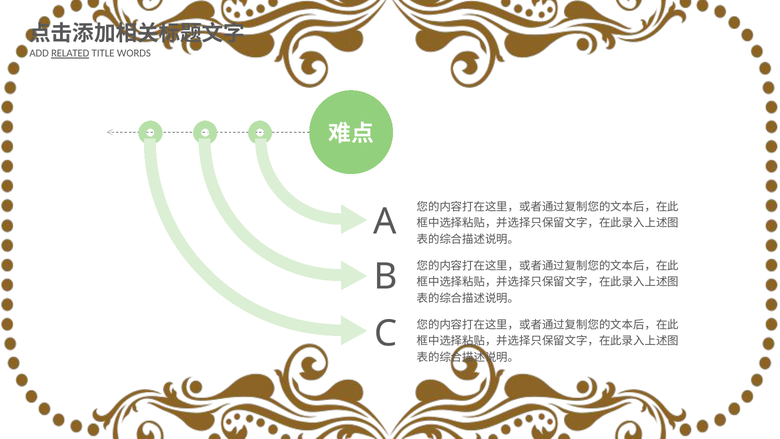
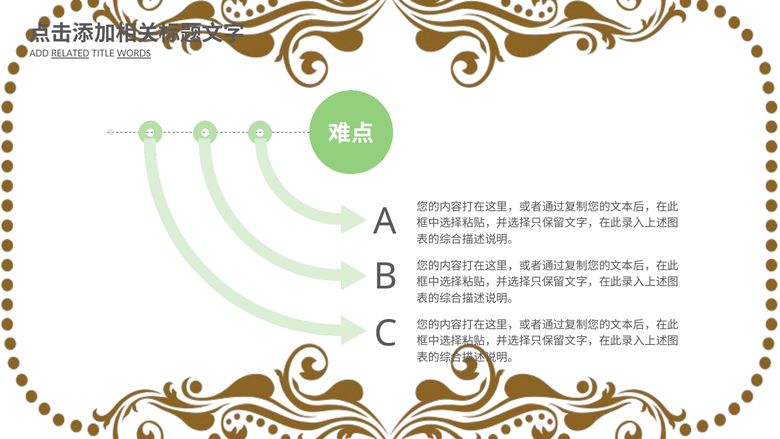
WORDS underline: none -> present
